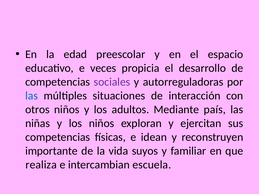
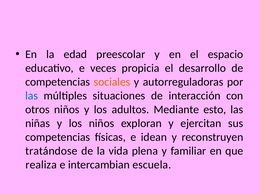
sociales colour: purple -> orange
país: país -> esto
importante: importante -> tratándose
suyos: suyos -> plena
